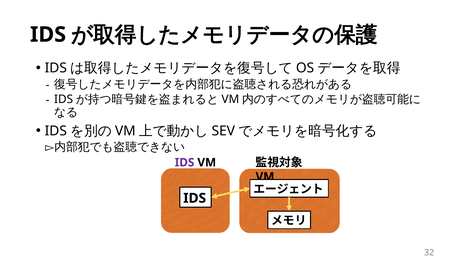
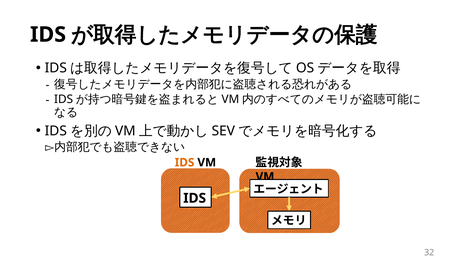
IDS at (185, 162) colour: purple -> orange
